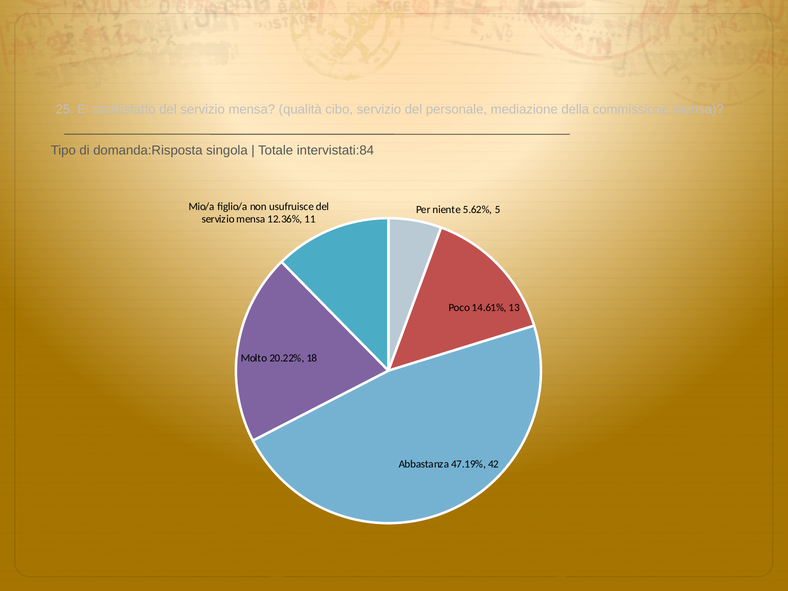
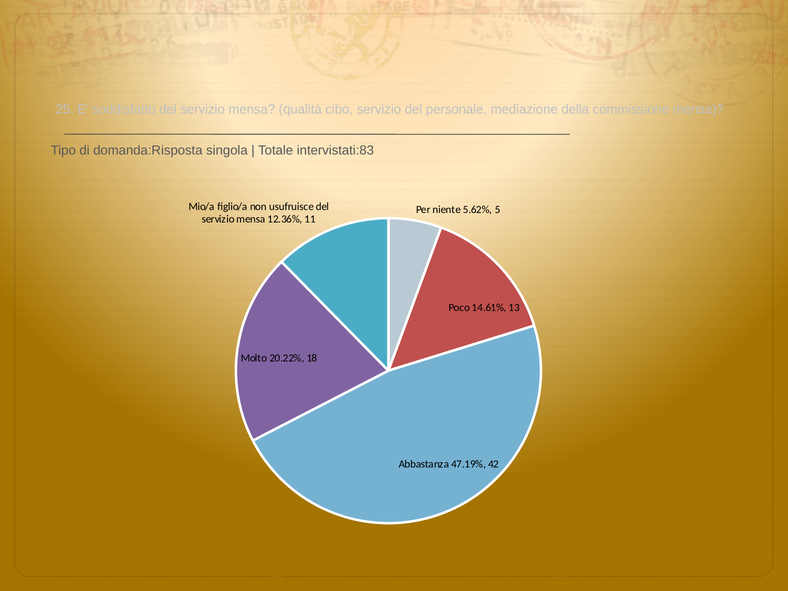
intervistati:84: intervistati:84 -> intervistati:83
